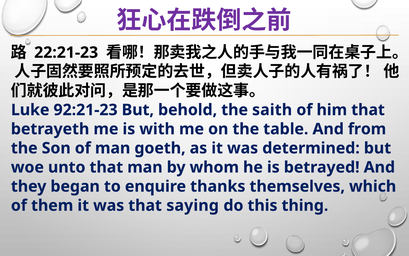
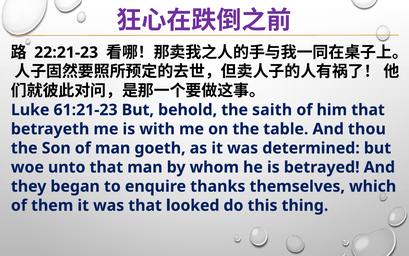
92:21-23: 92:21-23 -> 61:21-23
from: from -> thou
saying: saying -> looked
